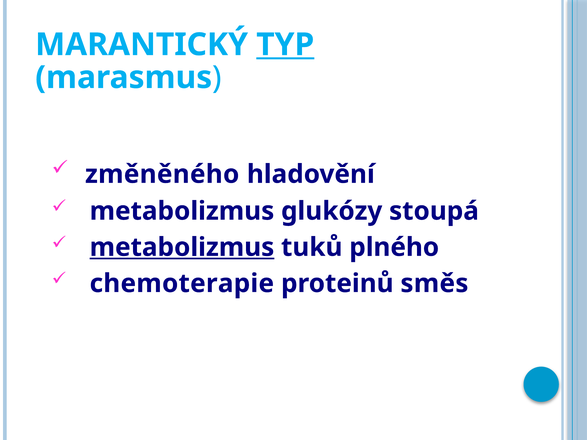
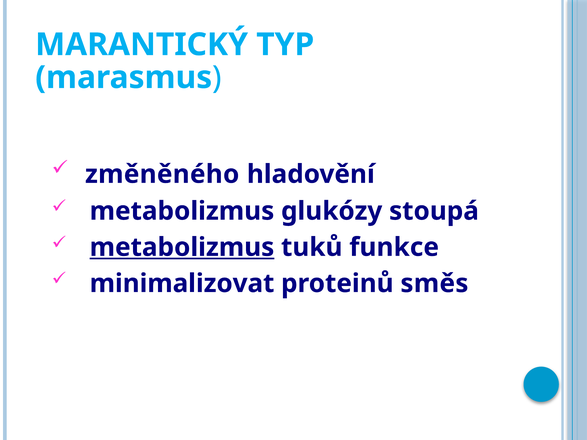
TYP underline: present -> none
plného: plného -> funkce
chemoterapie: chemoterapie -> minimalizovat
